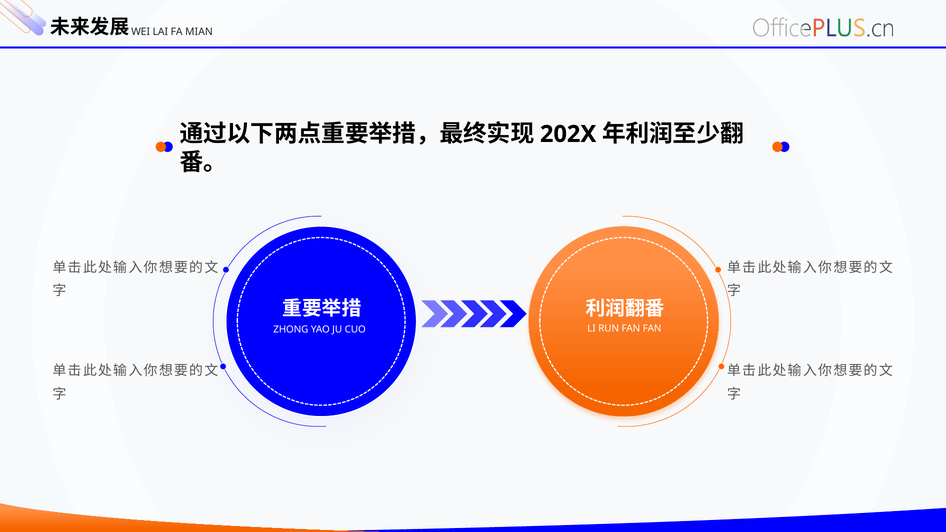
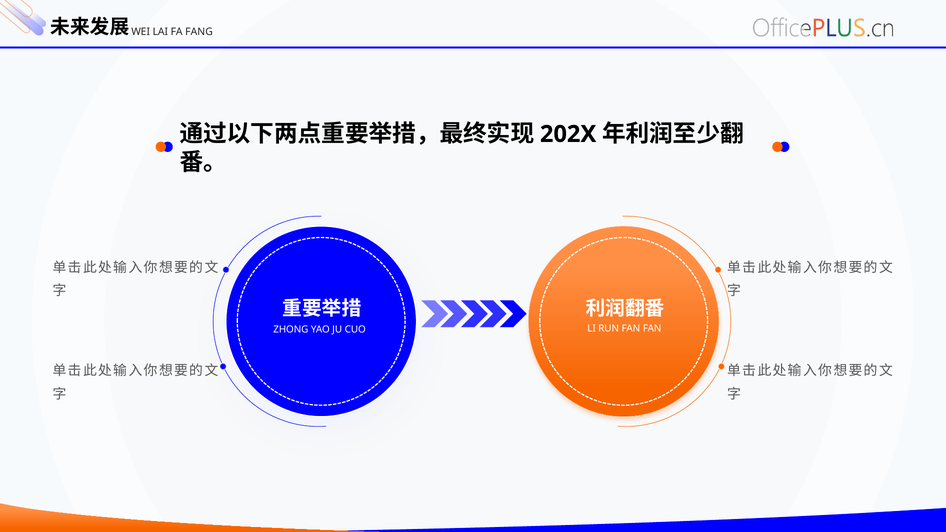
MIAN: MIAN -> FANG
